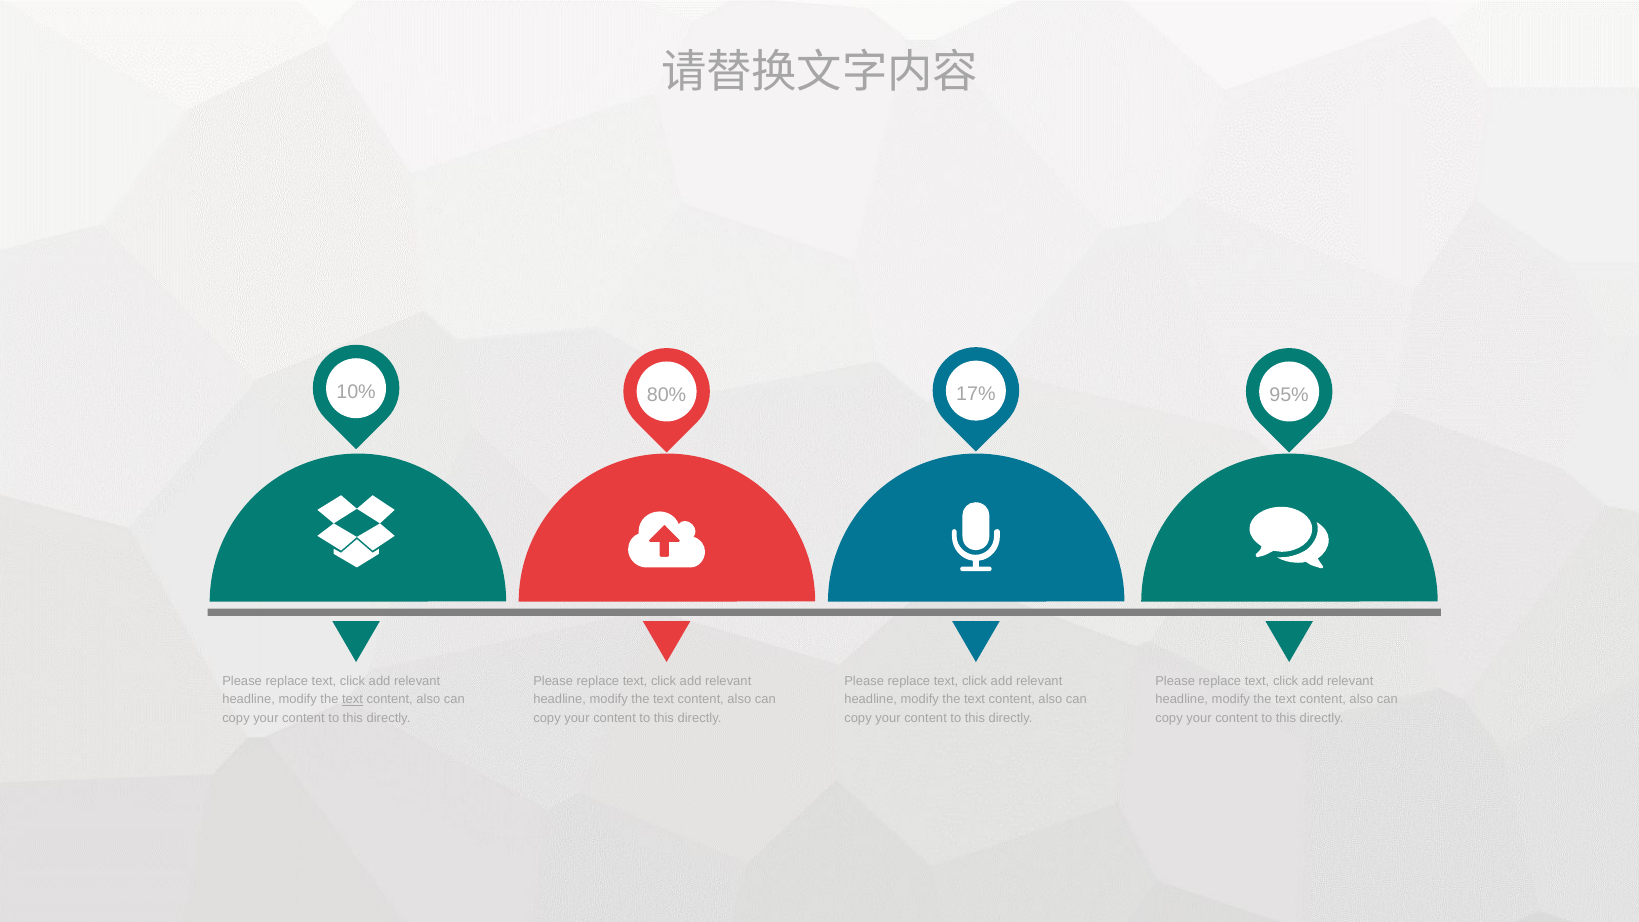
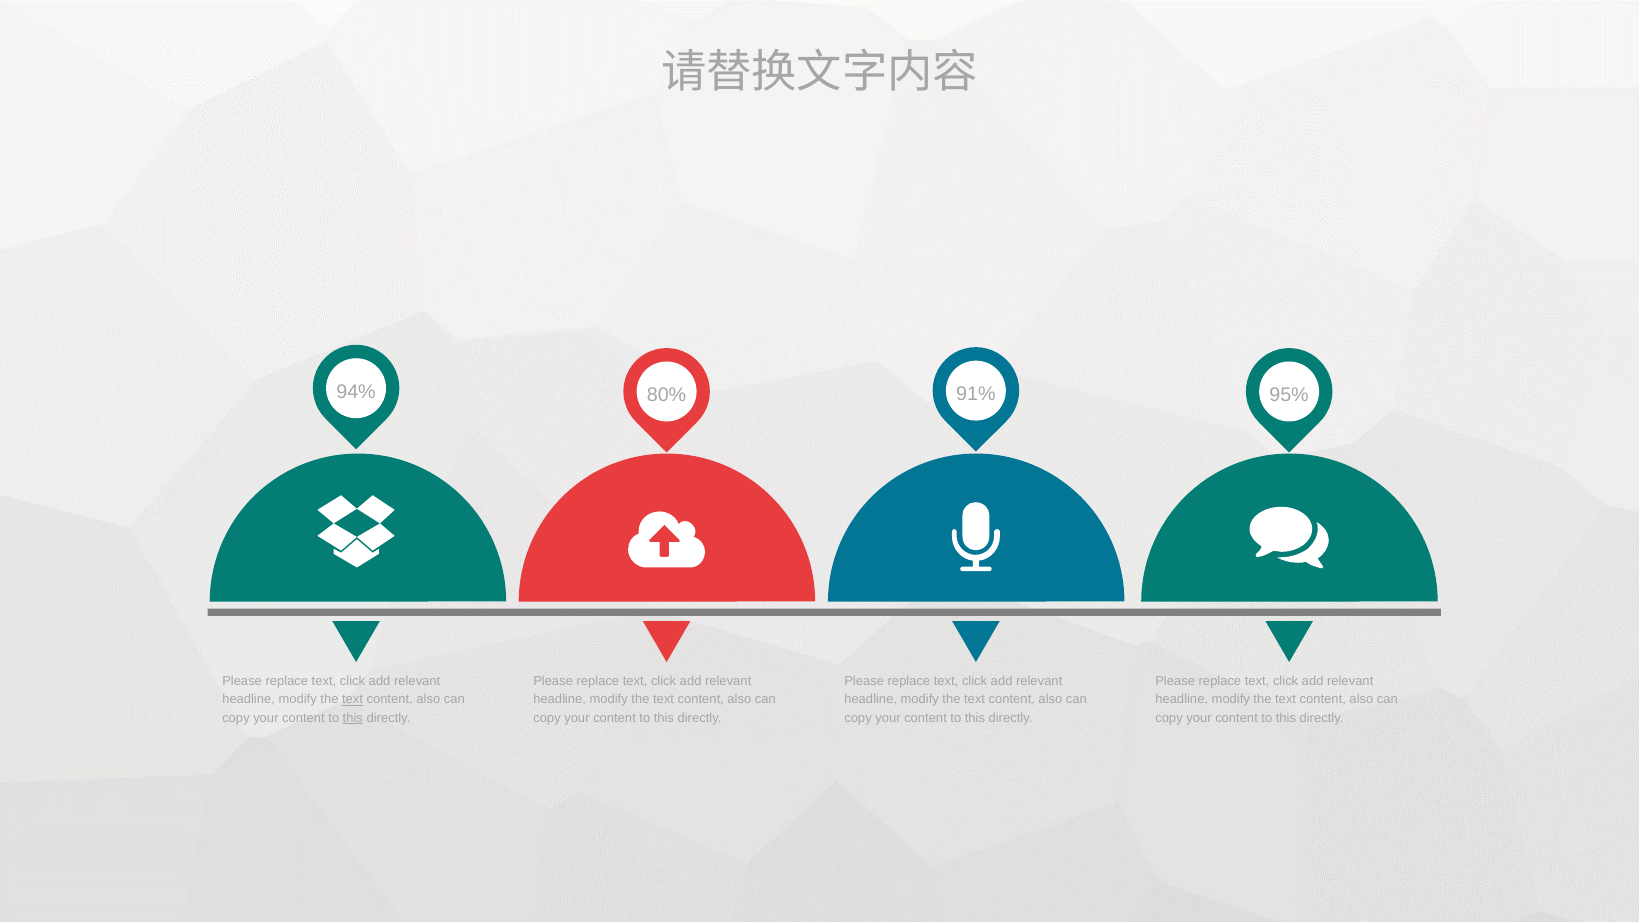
10%: 10% -> 94%
17%: 17% -> 91%
this at (353, 718) underline: none -> present
